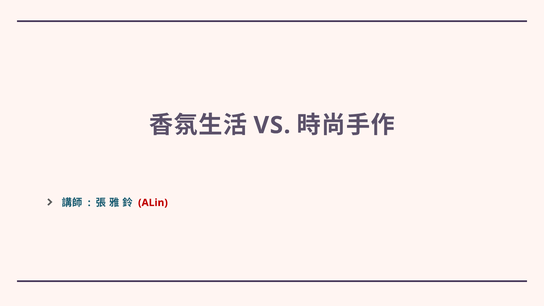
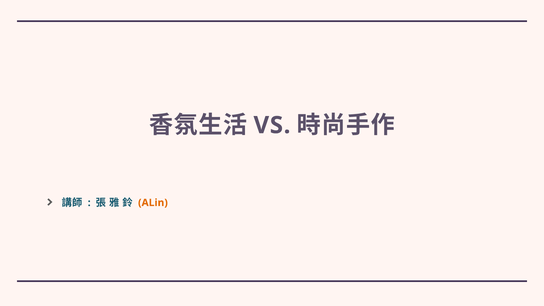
ALin colour: red -> orange
